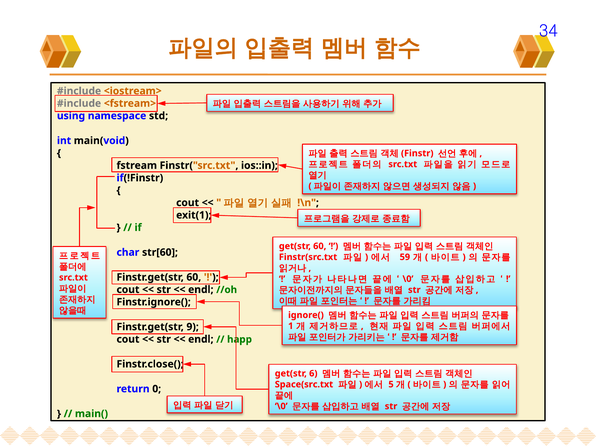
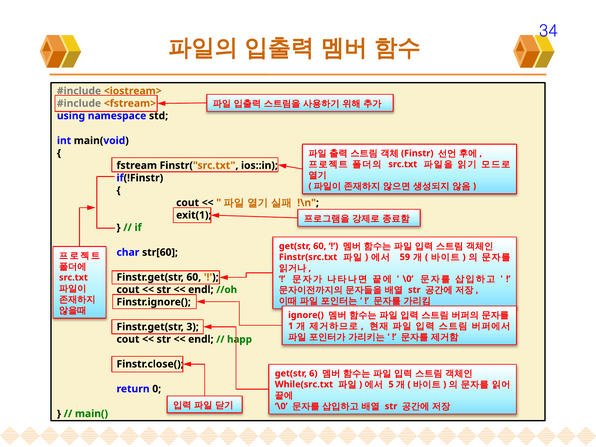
9: 9 -> 3
Space(src.txt: Space(src.txt -> While(src.txt
